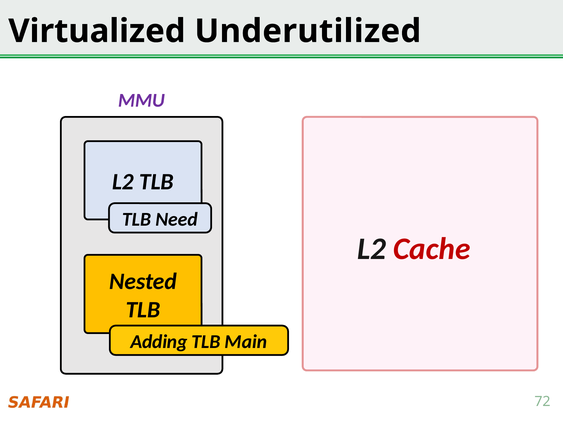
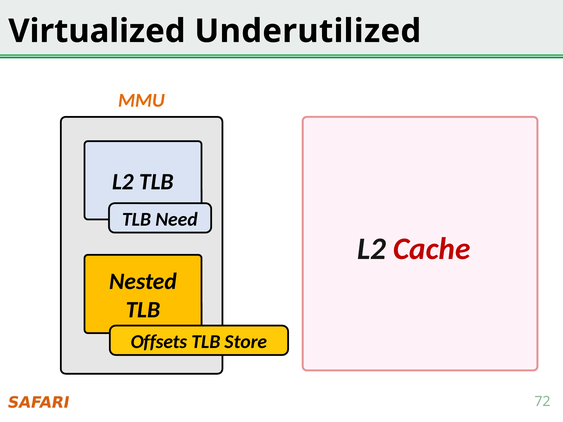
MMU colour: purple -> orange
Adding: Adding -> Offsets
Main: Main -> Store
